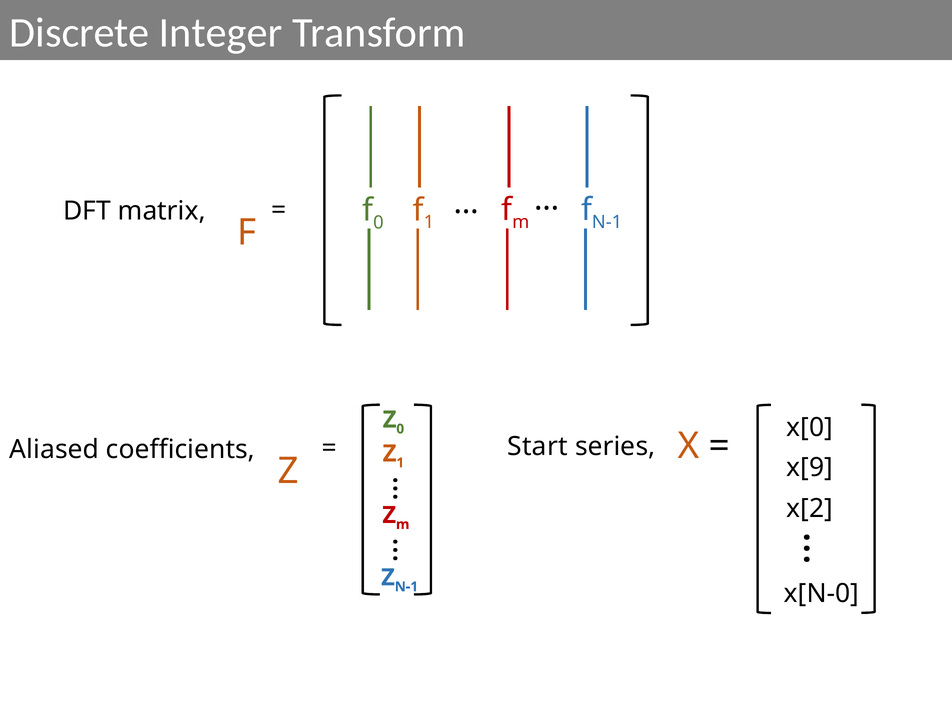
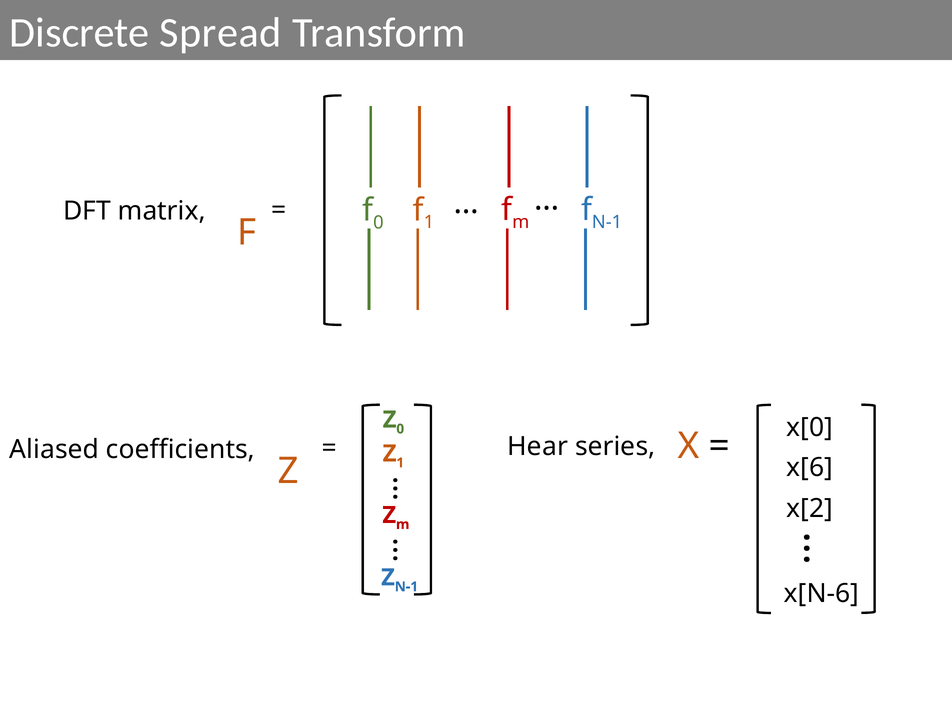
Integer: Integer -> Spread
Start: Start -> Hear
x[9: x[9 -> x[6
x[N-0: x[N-0 -> x[N-6
